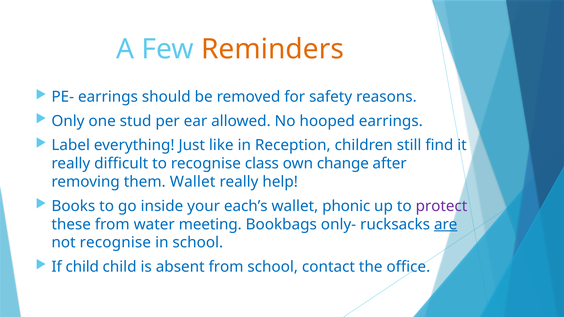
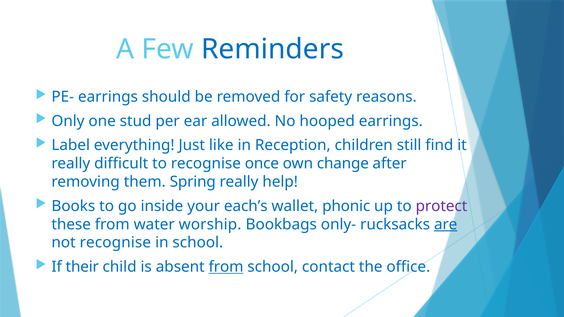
Reminders colour: orange -> blue
class: class -> once
them Wallet: Wallet -> Spring
meeting: meeting -> worship
If child: child -> their
from at (226, 267) underline: none -> present
